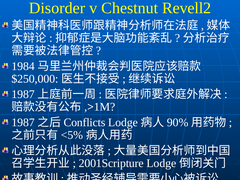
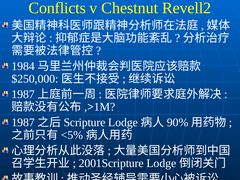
Disorder: Disorder -> Conflicts
Conflicts: Conflicts -> Scripture
